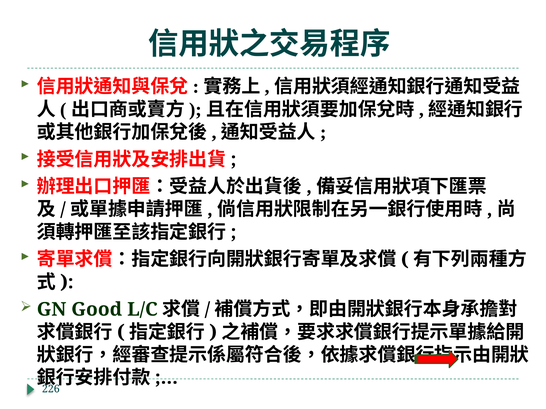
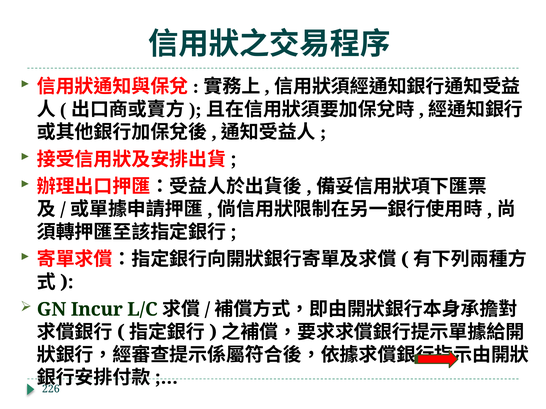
Good: Good -> Incur
